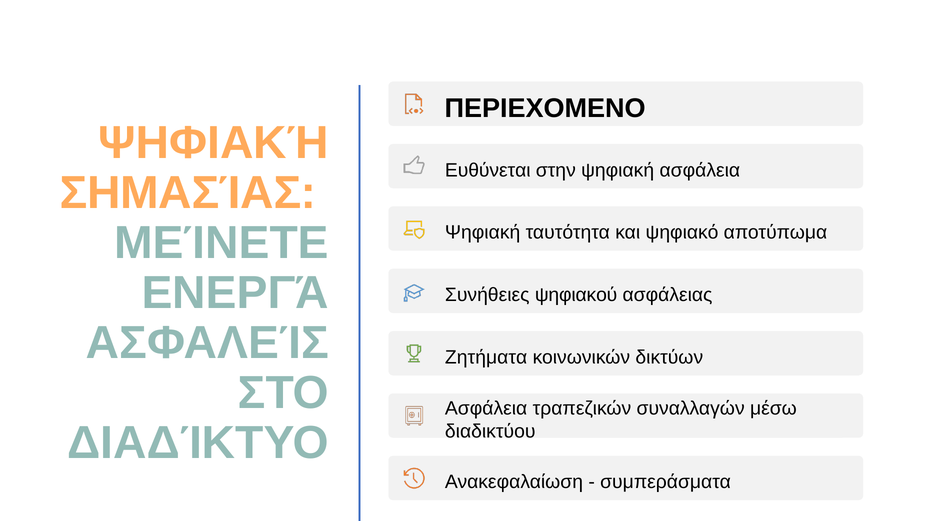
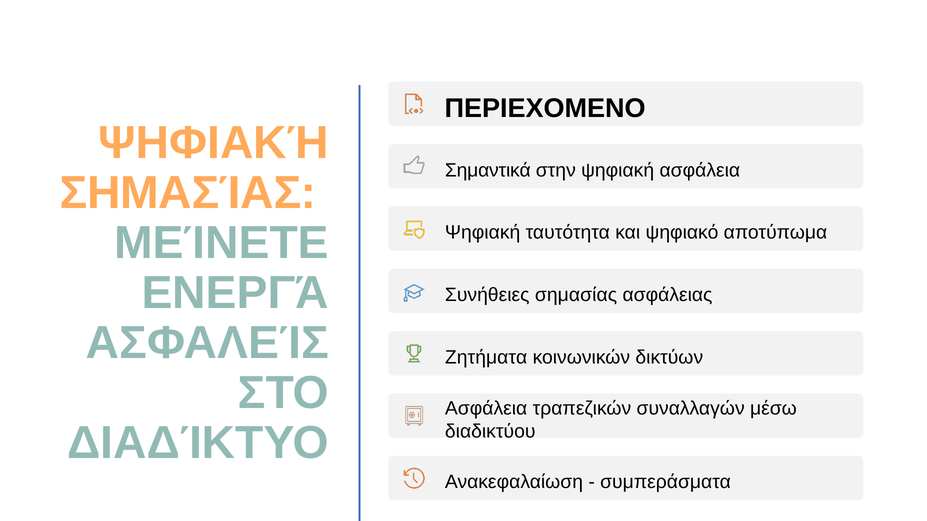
Ευθύνεται: Ευθύνεται -> Σημαντικά
Συνήθειες ψηφιακού: ψηφιακού -> σημασίας
